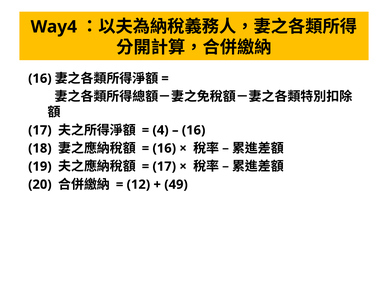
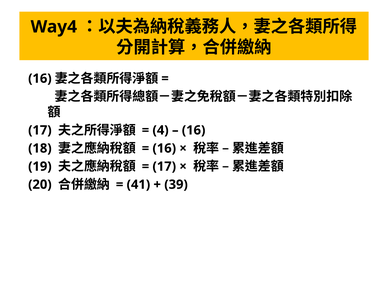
12: 12 -> 41
49: 49 -> 39
